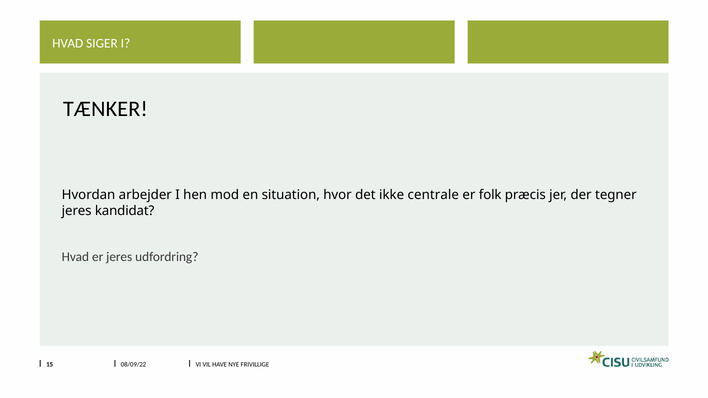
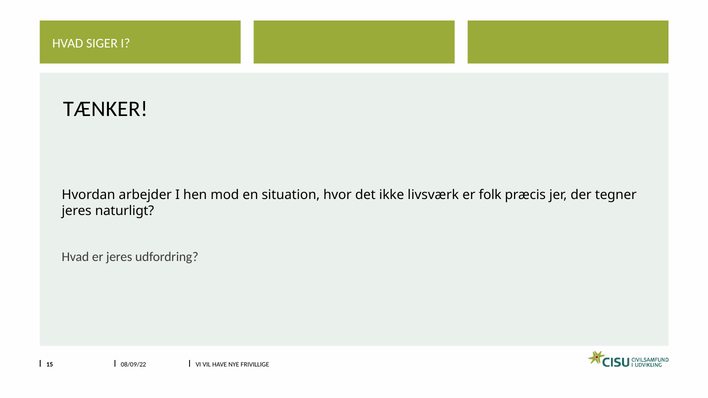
centrale: centrale -> livsværk
kandidat: kandidat -> naturligt
